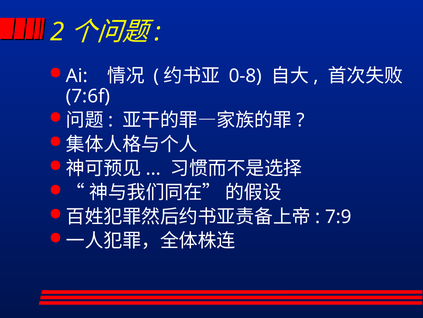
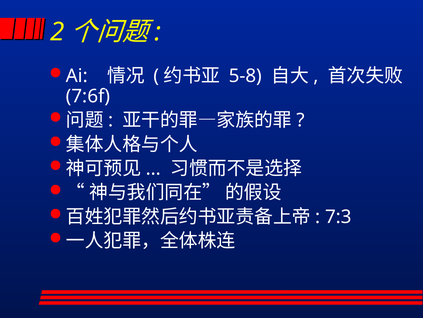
0-8: 0-8 -> 5-8
7:9: 7:9 -> 7:3
